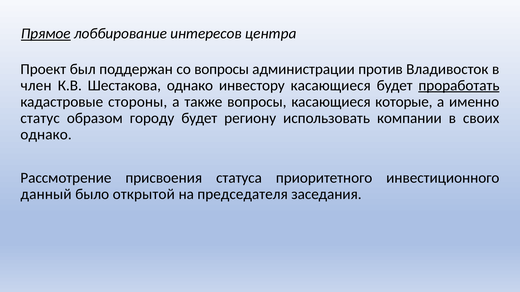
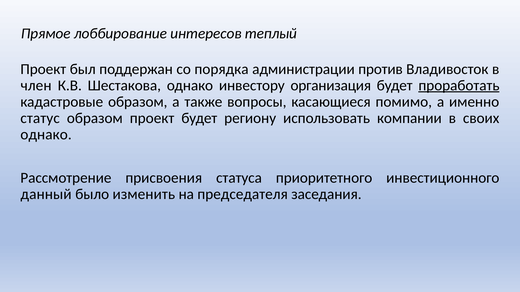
Прямое underline: present -> none
центра: центра -> теплый
со вопросы: вопросы -> порядка
инвестору касающиеся: касающиеся -> организация
кадастровые стороны: стороны -> образом
которые: которые -> помимо
образом городу: городу -> проект
открытой: открытой -> изменить
